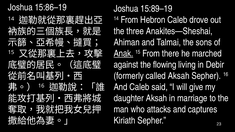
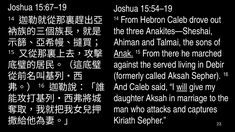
15:86–19: 15:86–19 -> 15:67–19
15:89–19: 15:89–19 -> 15:54–19
flowing: flowing -> served
will underline: none -> present
